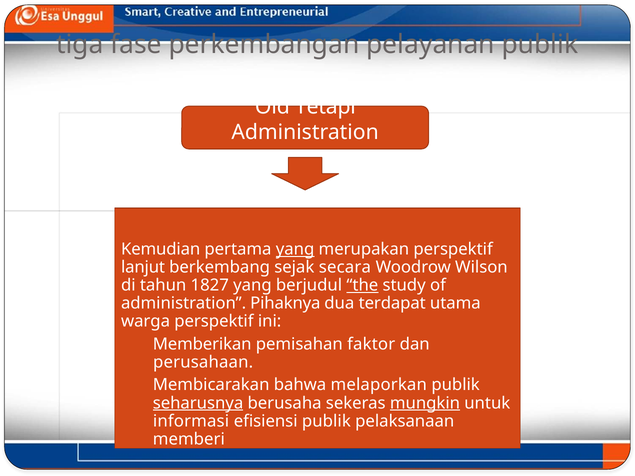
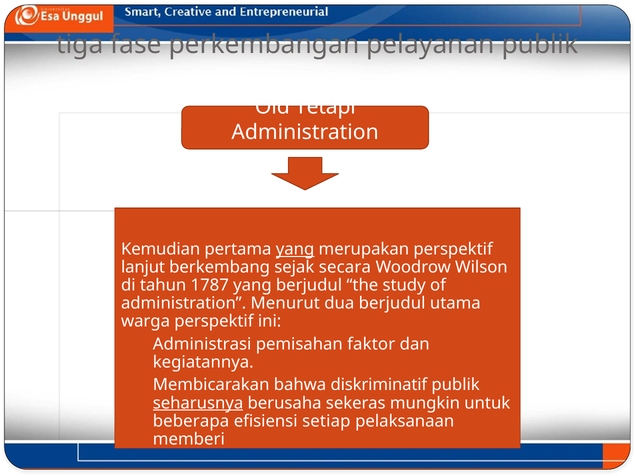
1827: 1827 -> 1787
the underline: present -> none
Pihaknya: Pihaknya -> Menurut
dua terdapat: terdapat -> berjudul
Memberikan: Memberikan -> Administrasi
perusahaan: perusahaan -> kegiatannya
melaporkan: melaporkan -> diskriminatif
mungkin underline: present -> none
informasi: informasi -> beberapa
efisiensi publik: publik -> setiap
